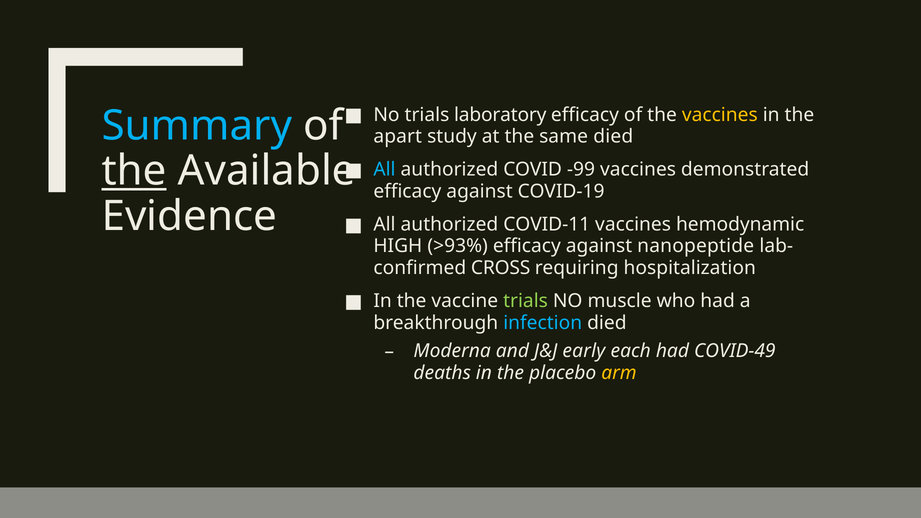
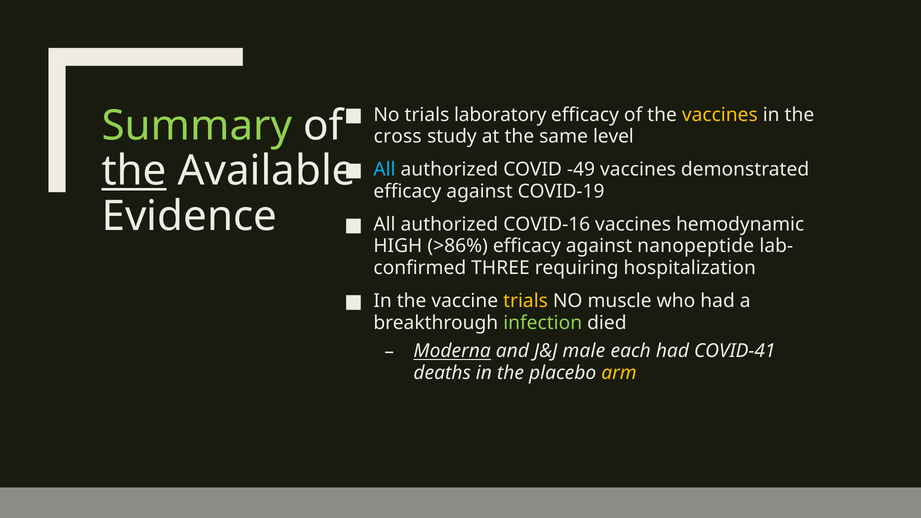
Summary colour: light blue -> light green
apart: apart -> cross
same died: died -> level
-99: -99 -> -49
COVID-11: COVID-11 -> COVID-16
>93%: >93% -> >86%
CROSS: CROSS -> THREE
trials at (526, 301) colour: light green -> yellow
infection colour: light blue -> light green
Moderna underline: none -> present
early: early -> male
COVID-49: COVID-49 -> COVID-41
